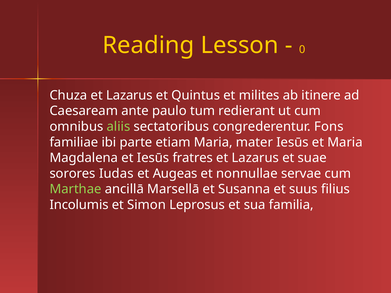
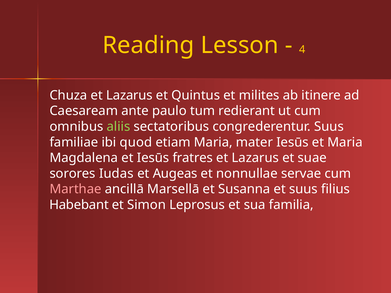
0: 0 -> 4
congrederentur Fons: Fons -> Suus
parte: parte -> quod
Marthae colour: light green -> pink
Incolumis: Incolumis -> Habebant
